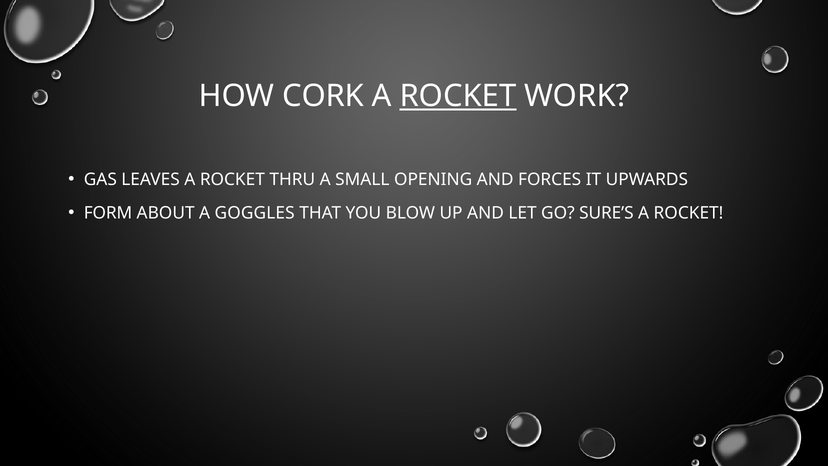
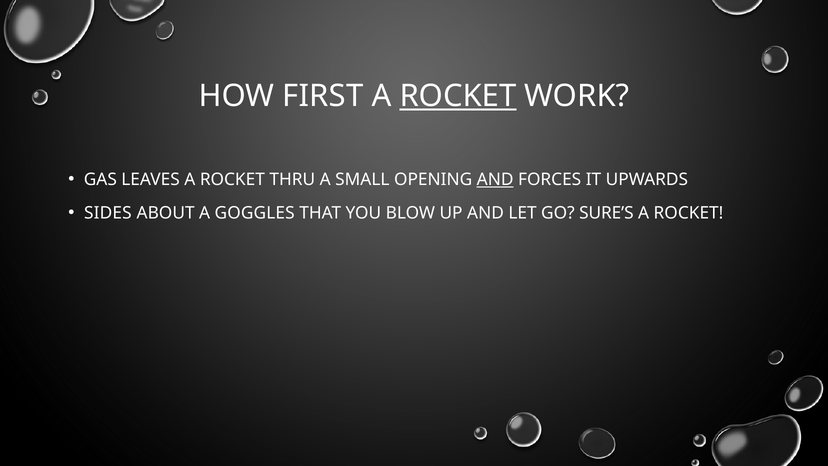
CORK: CORK -> FIRST
AND at (495, 180) underline: none -> present
FORM: FORM -> SIDES
